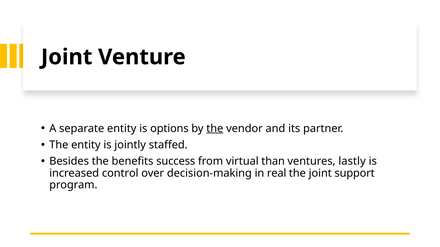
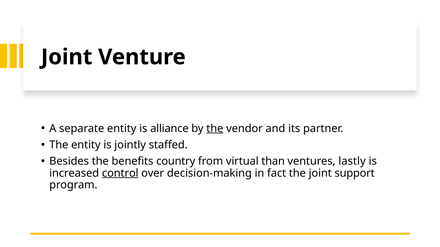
options: options -> alliance
success: success -> country
control underline: none -> present
real: real -> fact
